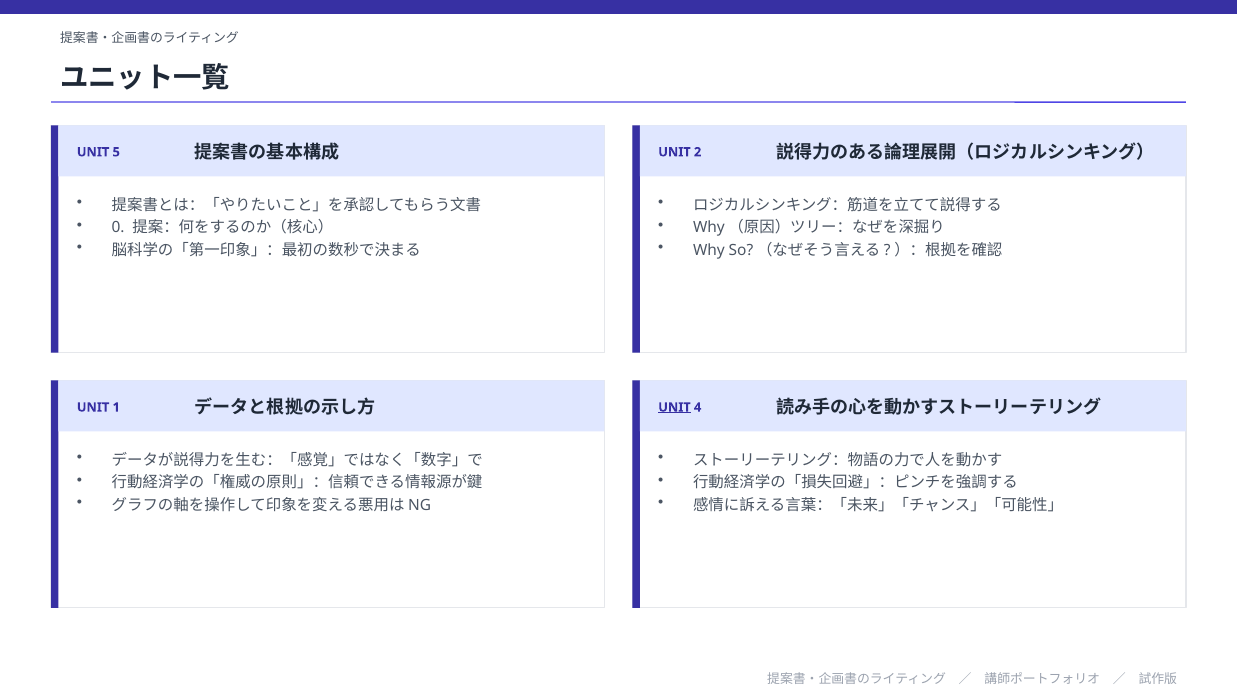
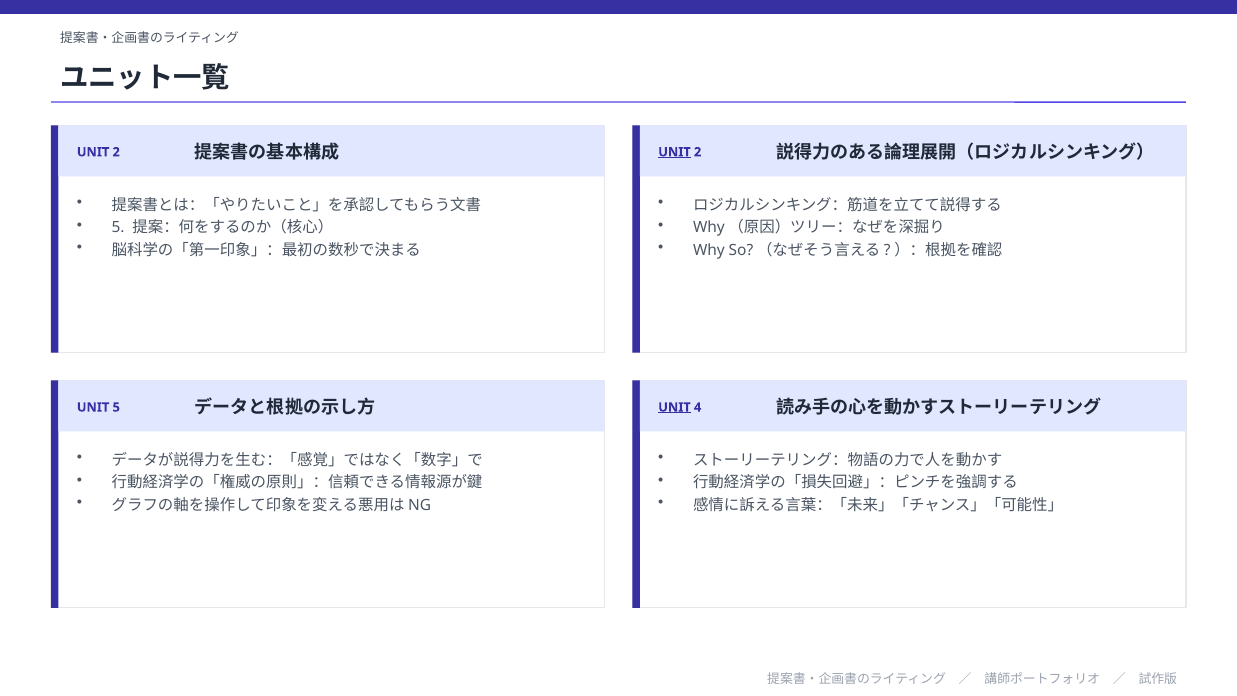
5 at (116, 152): 5 -> 2
UNIT at (674, 152) underline: none -> present
0 at (118, 227): 0 -> 5
UNIT 1: 1 -> 5
